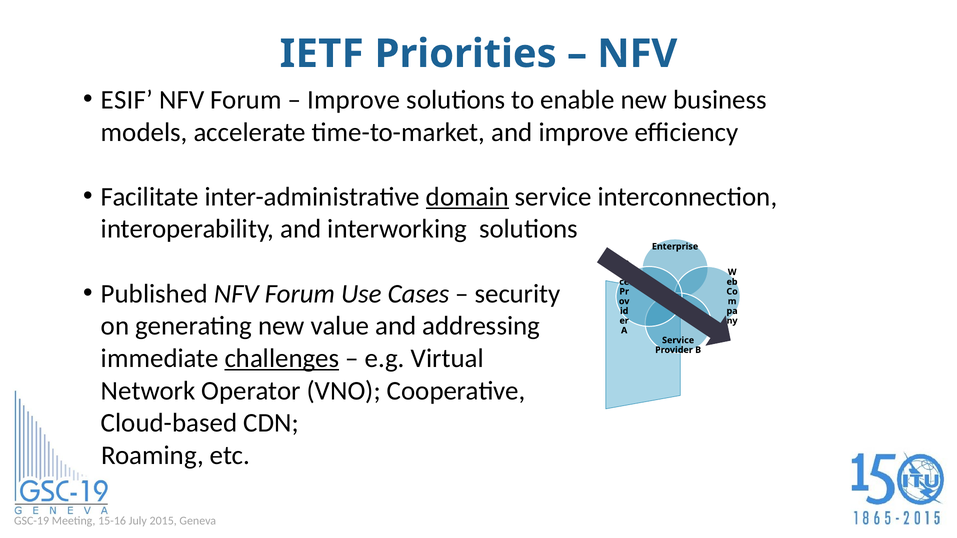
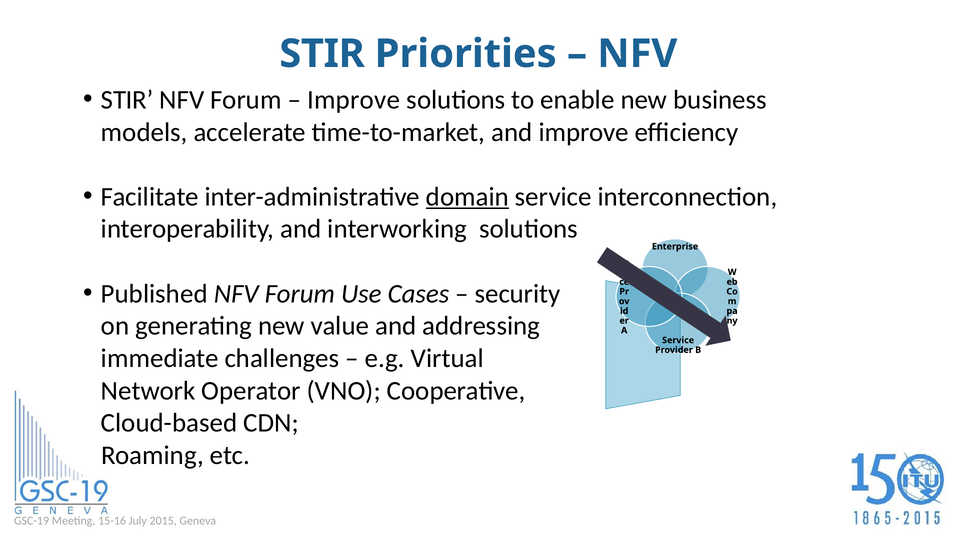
IETF at (322, 54): IETF -> STIR
ESIF at (127, 100): ESIF -> STIR
challenges underline: present -> none
